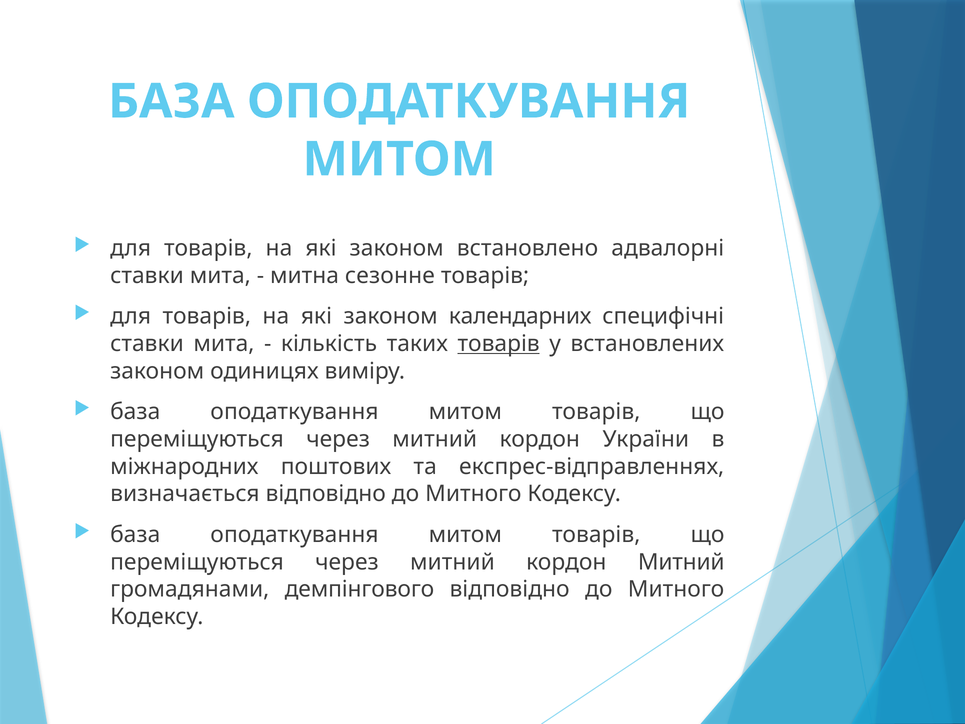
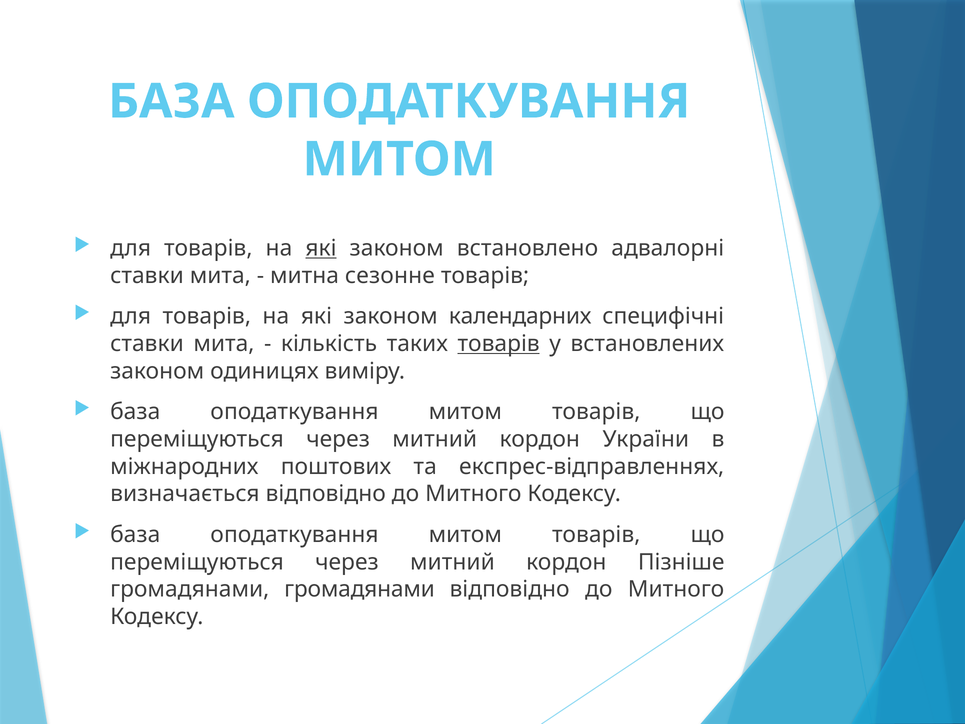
які at (321, 248) underline: none -> present
кордон Митний: Митний -> Пізніше
громадянами демпінгового: демпінгового -> громадянами
